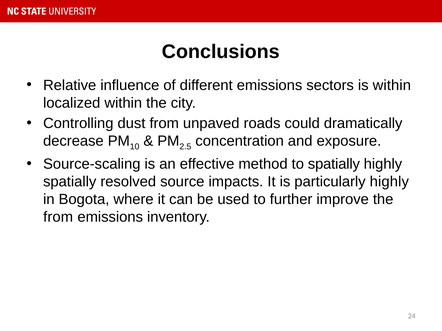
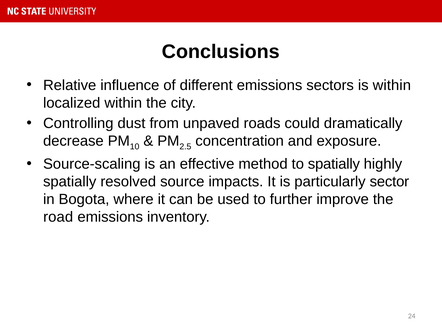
particularly highly: highly -> sector
from at (58, 217): from -> road
